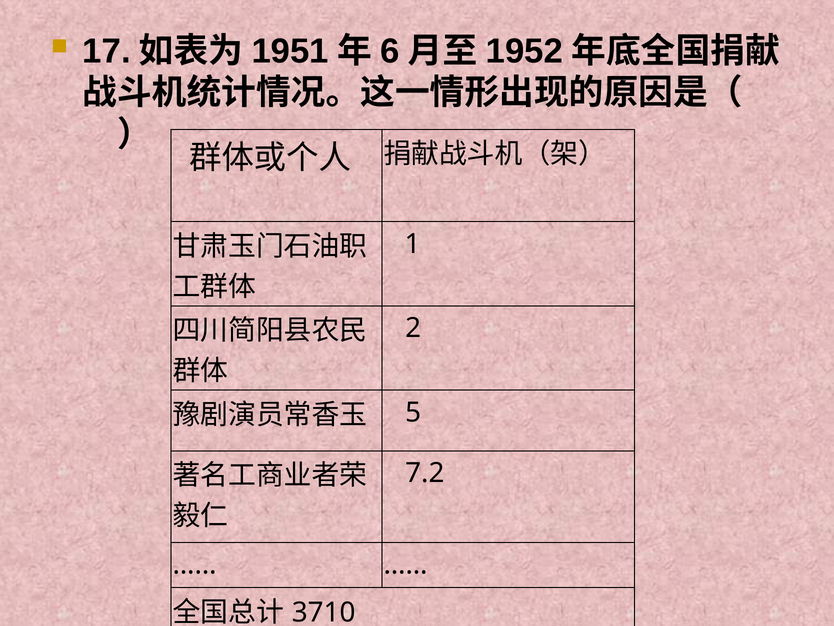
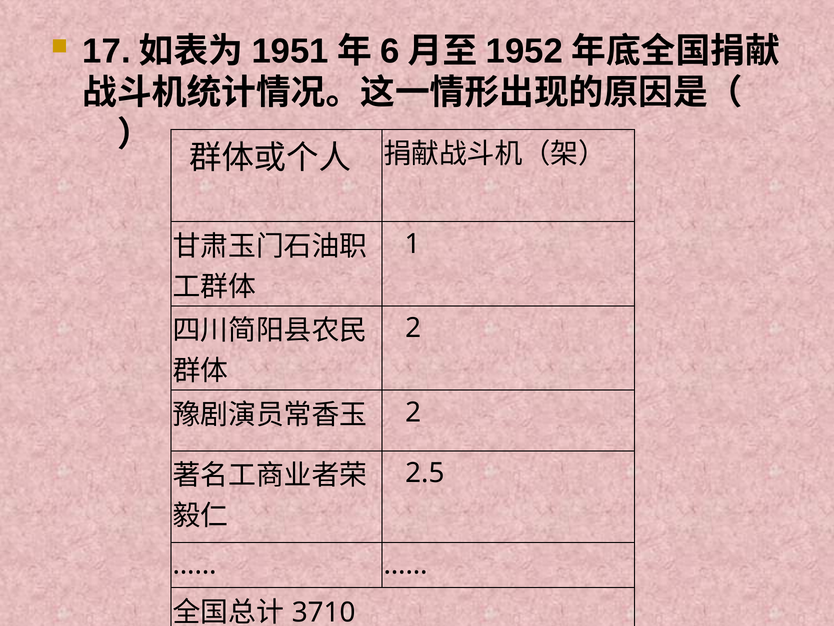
5 at (413, 412): 5 -> 2
7.2: 7.2 -> 2.5
